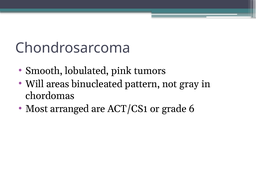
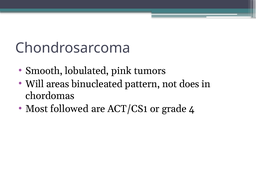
gray: gray -> does
arranged: arranged -> followed
6: 6 -> 4
